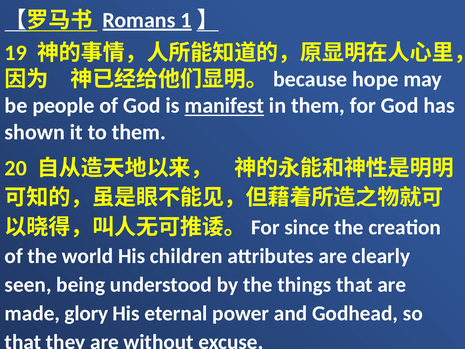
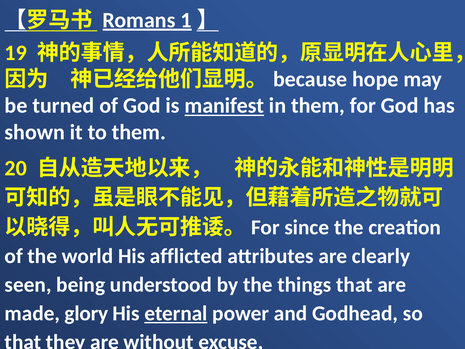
people: people -> turned
children: children -> afflicted
eternal underline: none -> present
